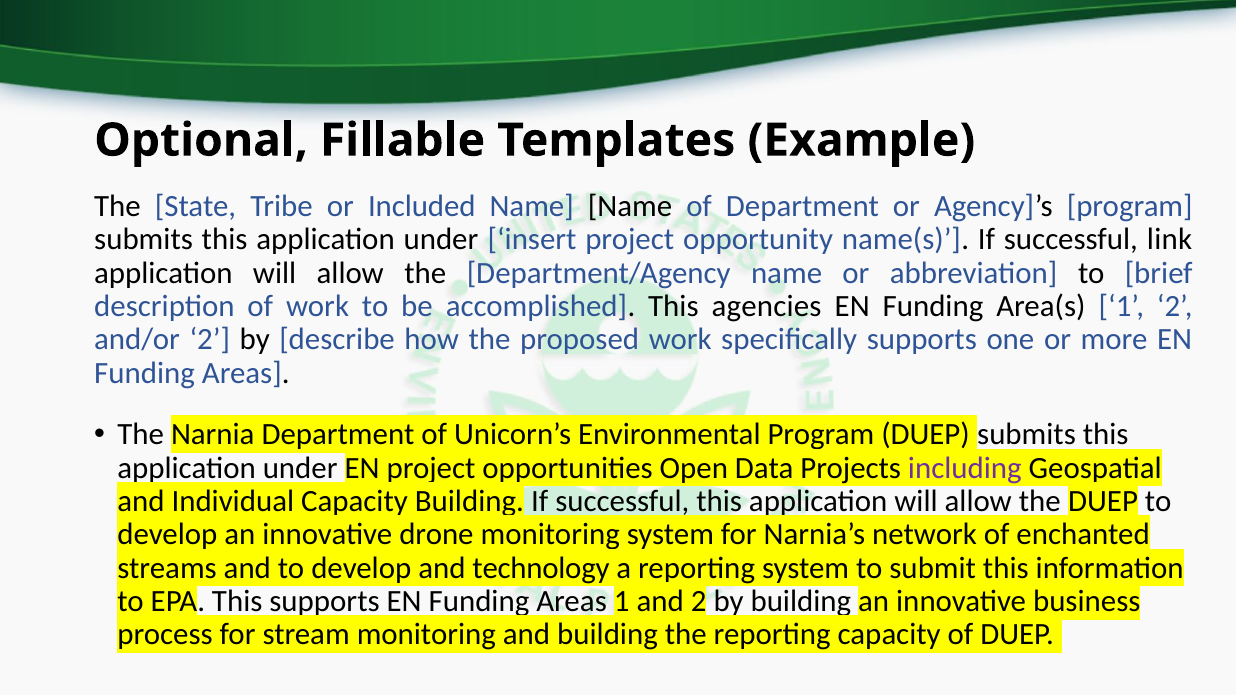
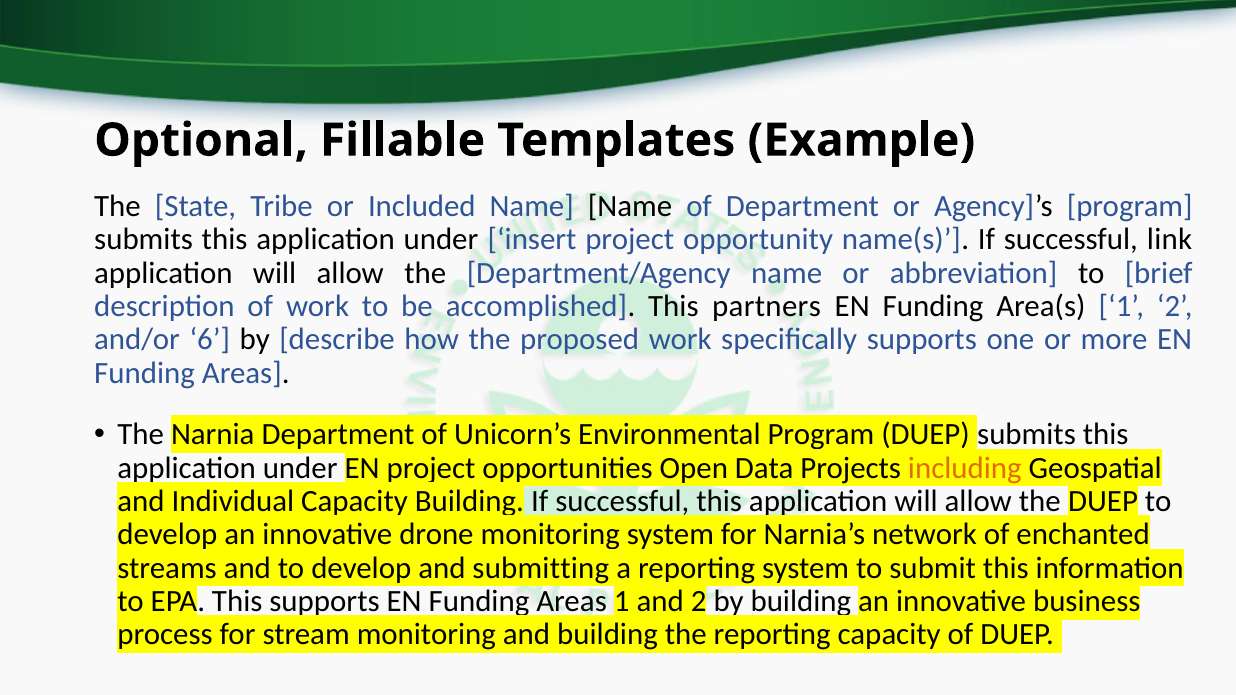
agencies: agencies -> partners
and/or 2: 2 -> 6
including colour: purple -> orange
technology: technology -> submitting
